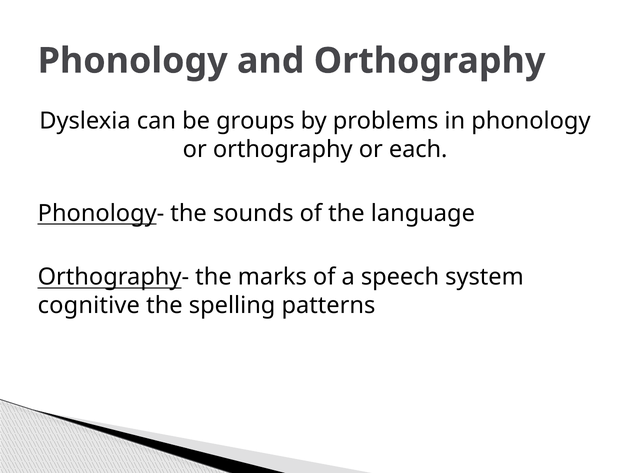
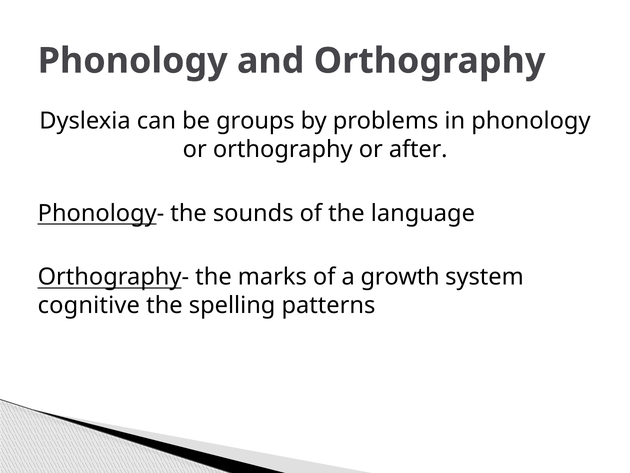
each: each -> after
speech: speech -> growth
